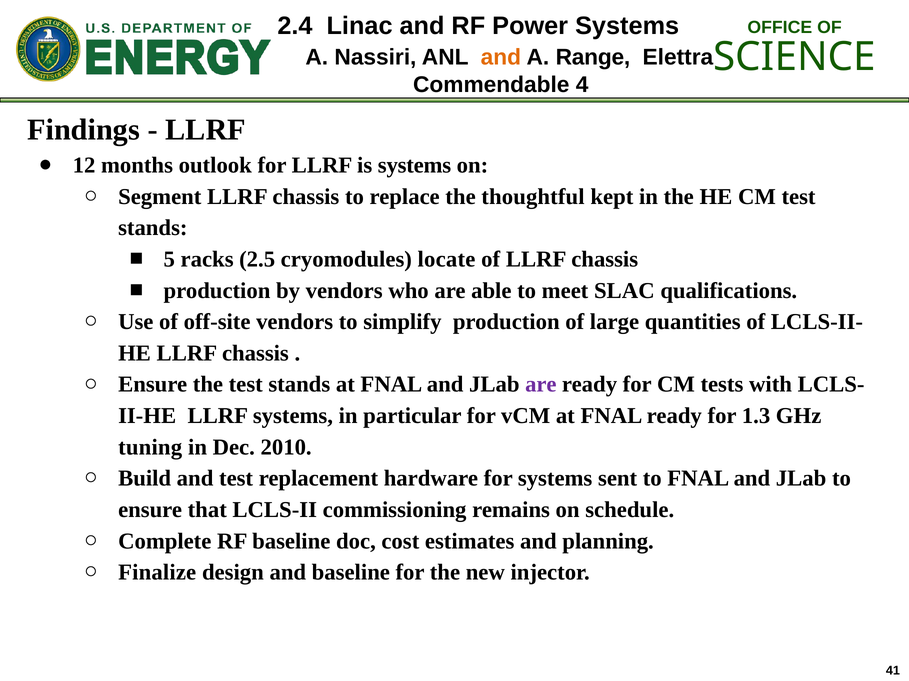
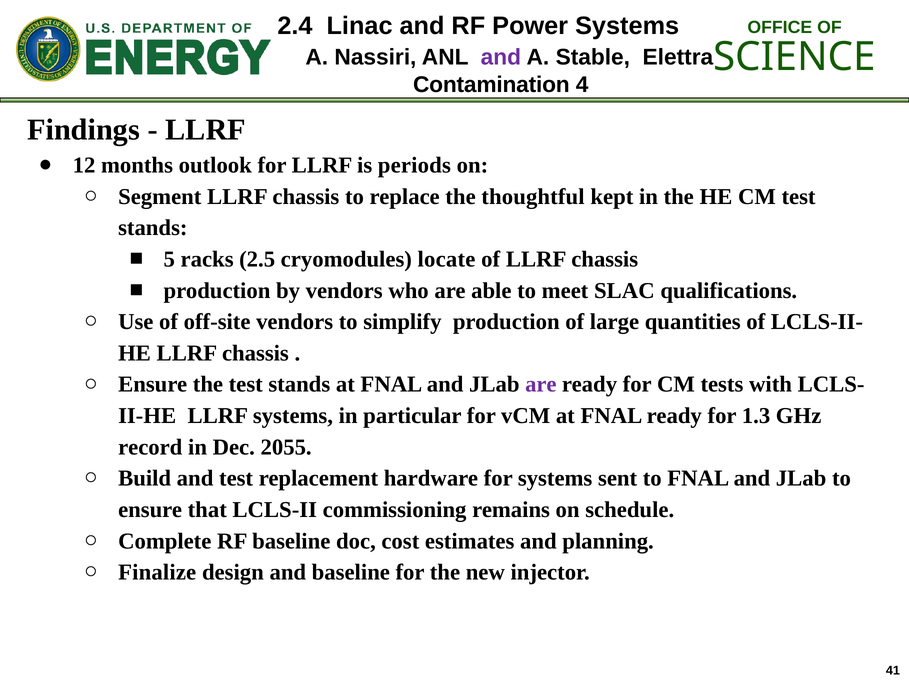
and at (501, 57) colour: orange -> purple
Range: Range -> Stable
Commendable: Commendable -> Contamination
is systems: systems -> periods
tuning: tuning -> record
2010: 2010 -> 2055
